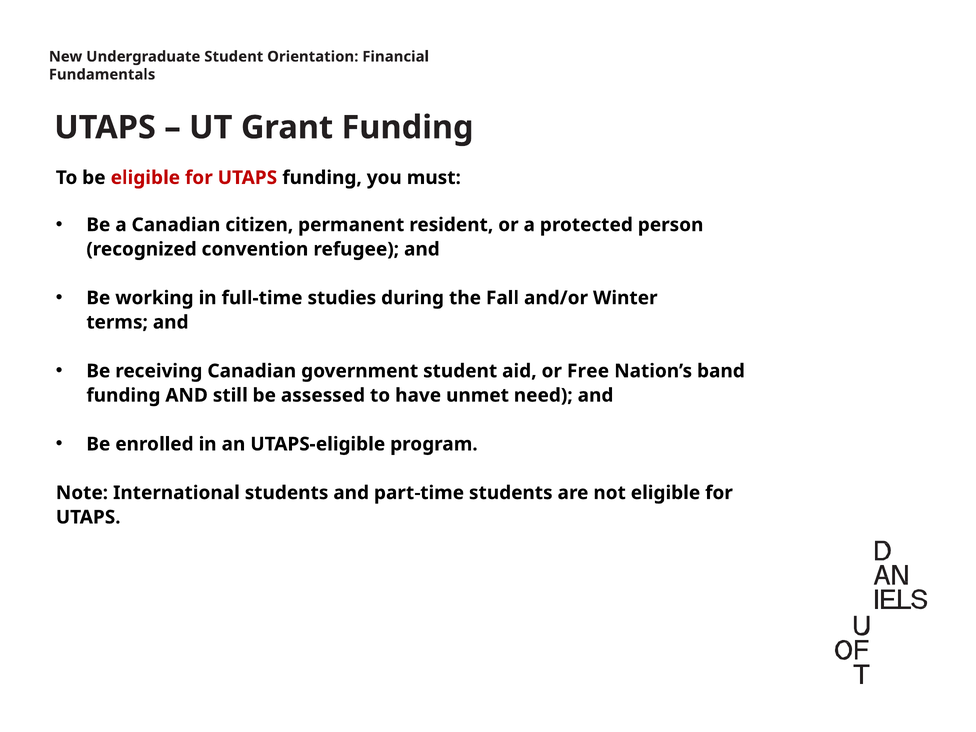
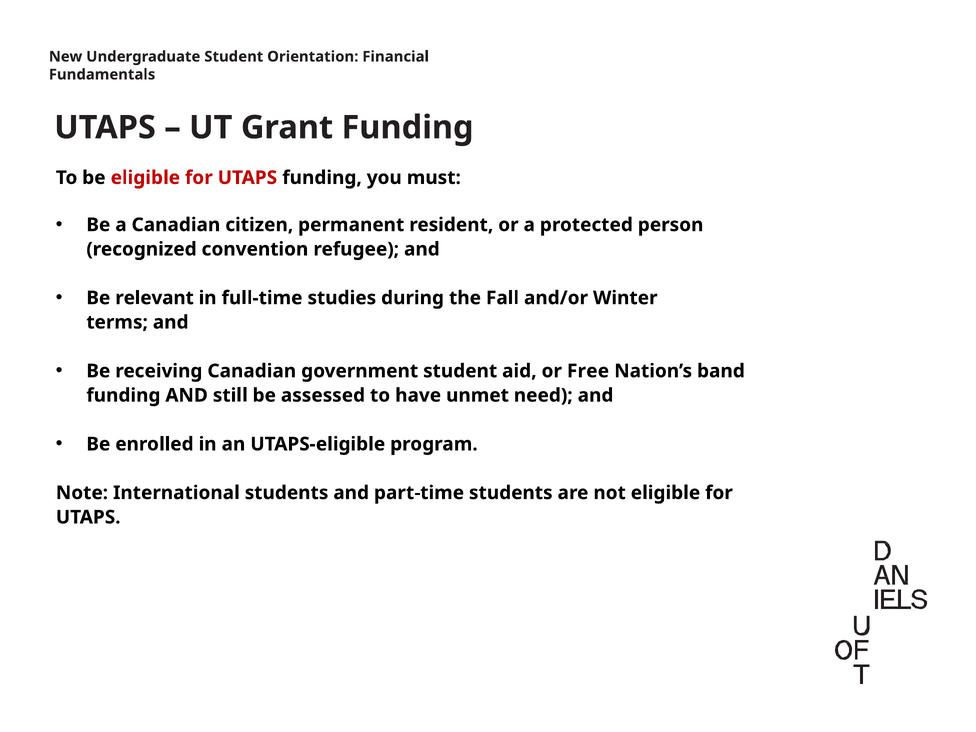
working: working -> relevant
